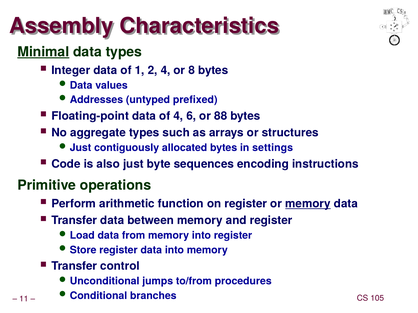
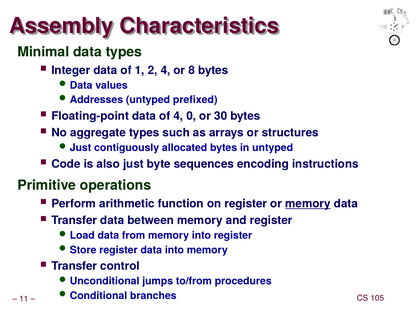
Minimal underline: present -> none
6: 6 -> 0
88: 88 -> 30
in settings: settings -> untyped
